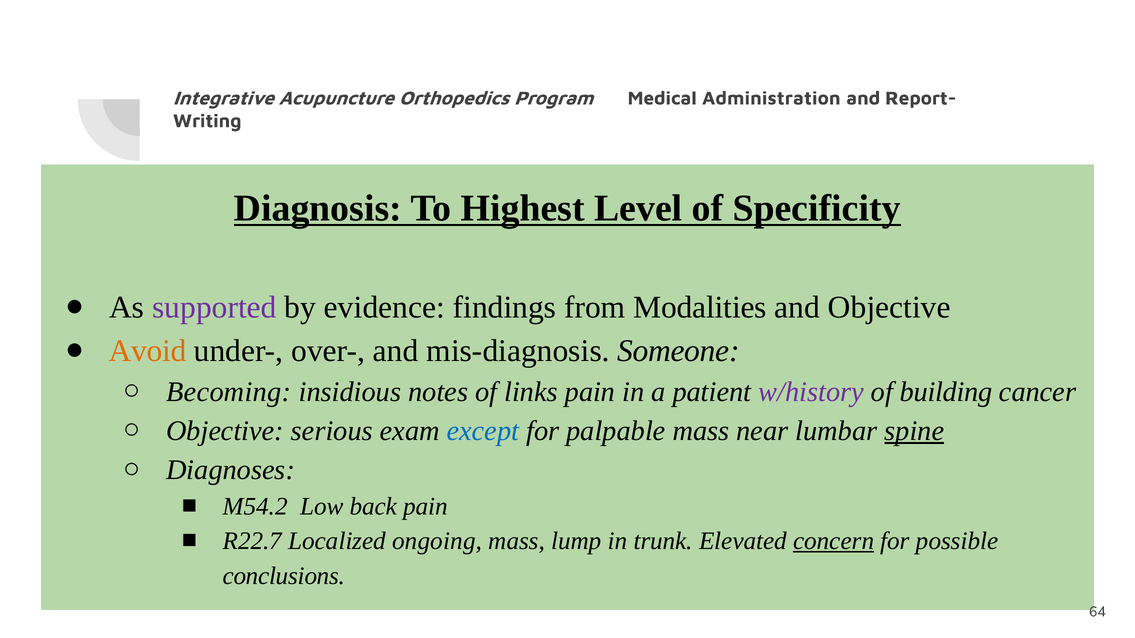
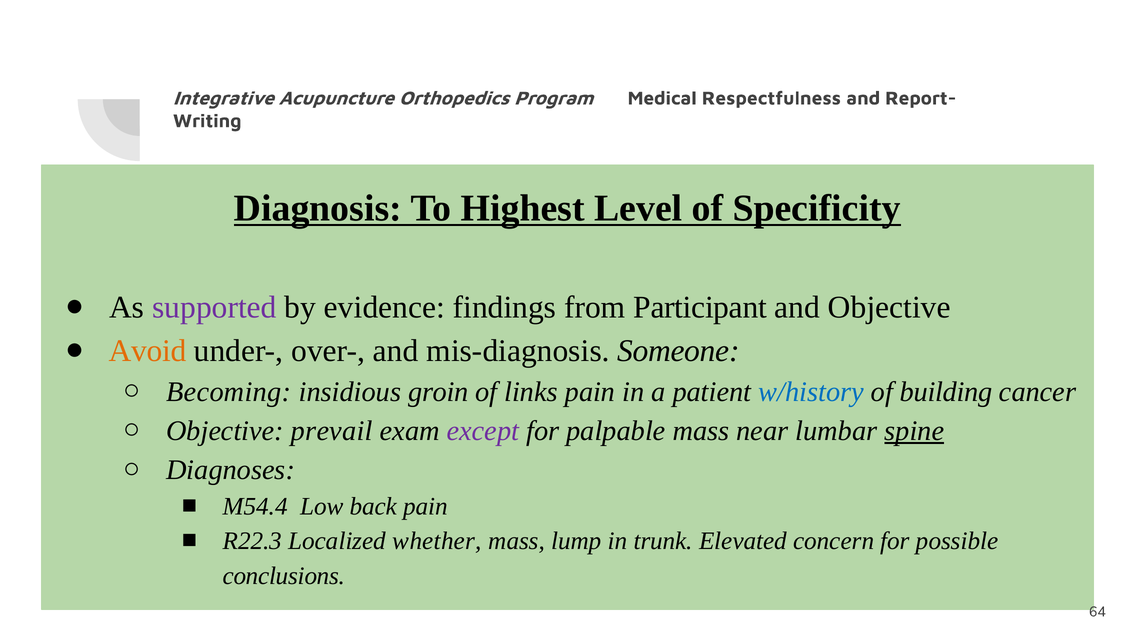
Administration: Administration -> Respectfulness
Modalities: Modalities -> Participant
notes: notes -> groin
w/history colour: purple -> blue
serious: serious -> prevail
except colour: blue -> purple
M54.2: M54.2 -> M54.4
R22.7: R22.7 -> R22.3
ongoing: ongoing -> whether
concern underline: present -> none
